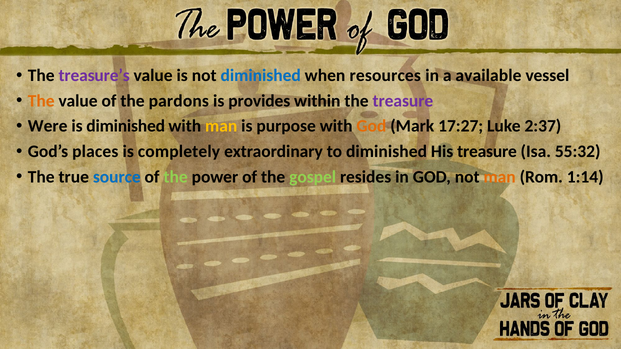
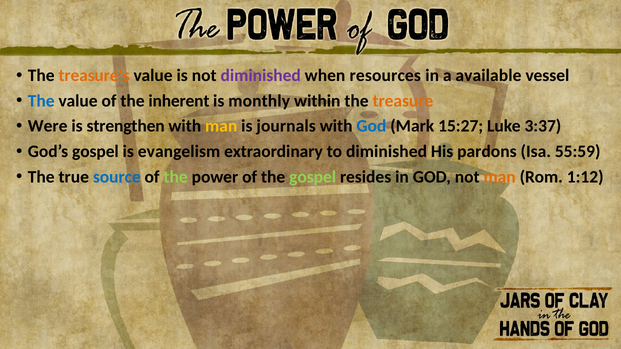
treasure’s colour: purple -> orange
diminished at (261, 76) colour: blue -> purple
The at (41, 101) colour: orange -> blue
pardons: pardons -> inherent
provides: provides -> monthly
treasure at (403, 101) colour: purple -> orange
is diminished: diminished -> strengthen
purpose: purpose -> journals
God at (371, 126) colour: orange -> blue
17:27: 17:27 -> 15:27
2:37: 2:37 -> 3:37
God’s places: places -> gospel
completely: completely -> evangelism
His treasure: treasure -> pardons
55:32: 55:32 -> 55:59
1:14: 1:14 -> 1:12
